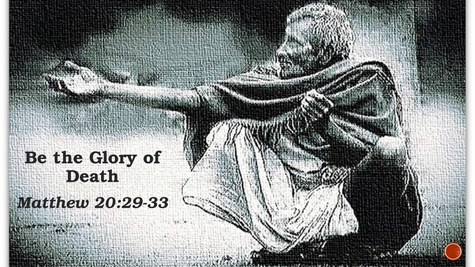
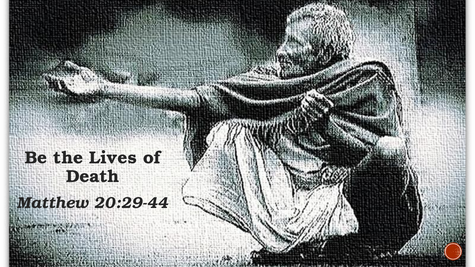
Glory: Glory -> Lives
20:29-33: 20:29-33 -> 20:29-44
